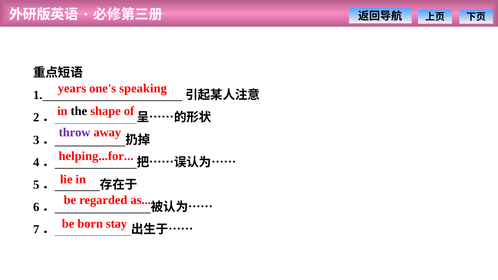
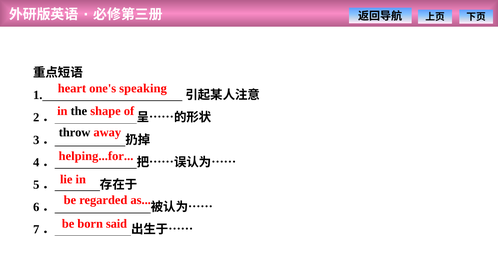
years: years -> heart
throw colour: purple -> black
stay: stay -> said
